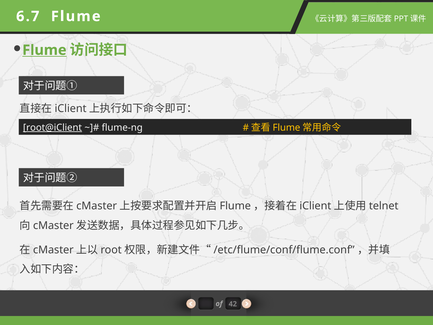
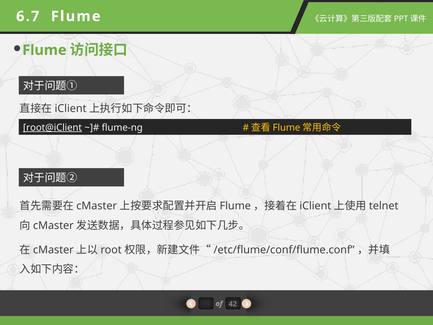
Flume at (44, 50) underline: present -> none
